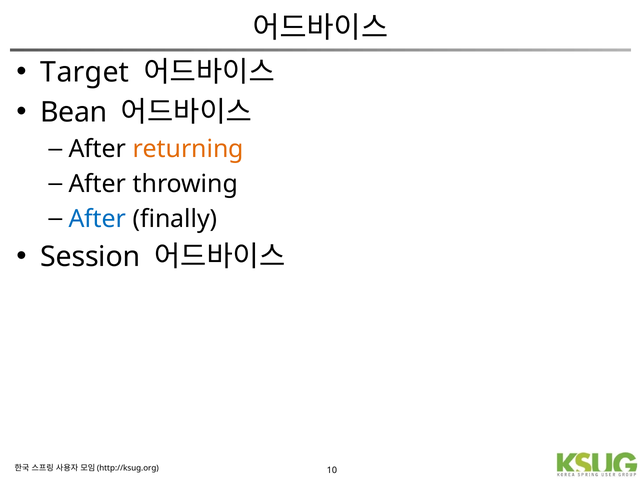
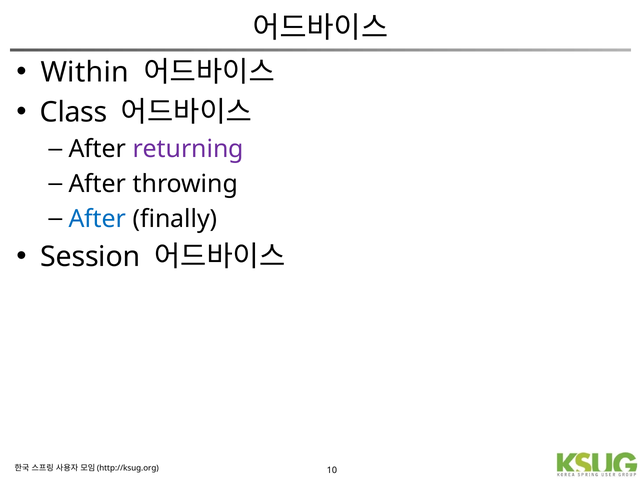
Target: Target -> Within
Bean: Bean -> Class
returning colour: orange -> purple
